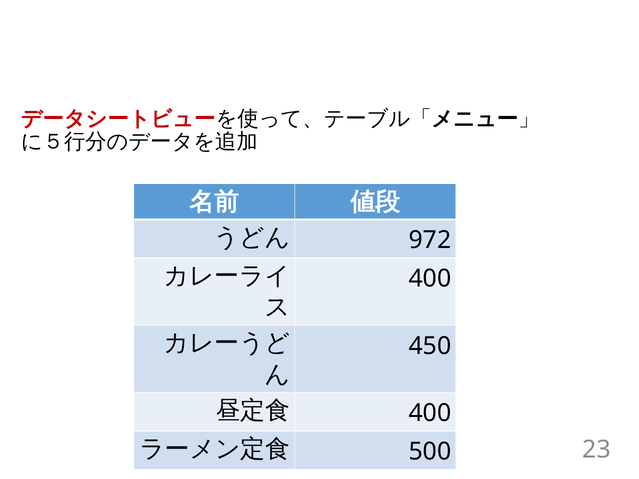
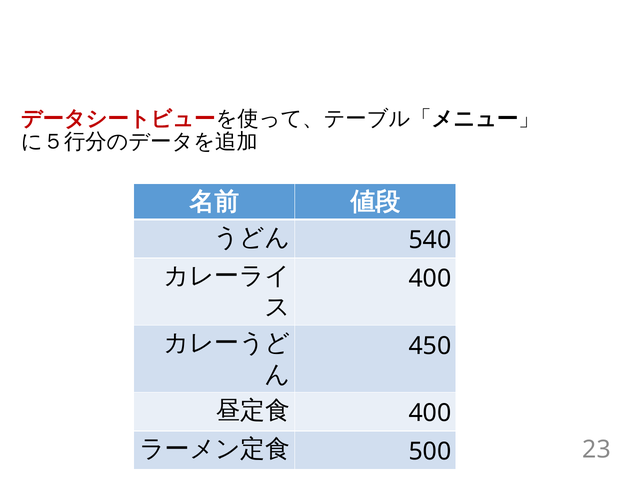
972: 972 -> 540
